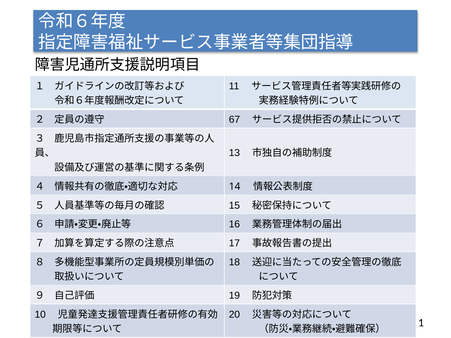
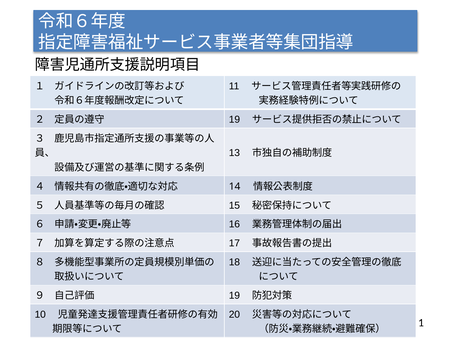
67 at (234, 120): 67 -> 19
